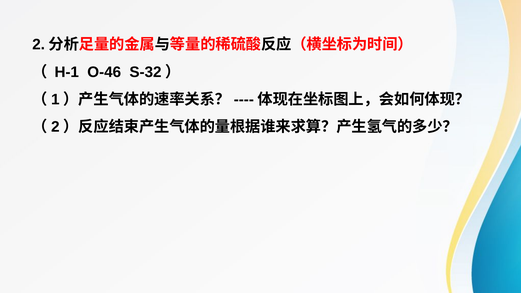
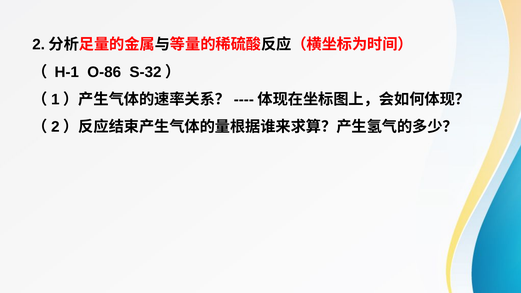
O-46: O-46 -> O-86
